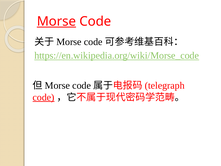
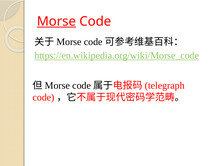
code at (44, 97) underline: present -> none
